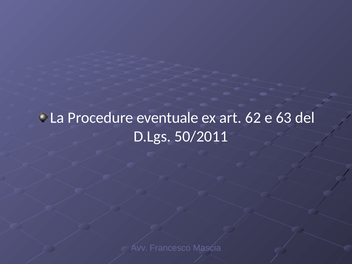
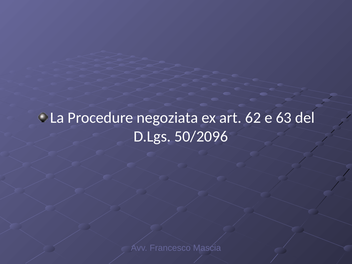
eventuale: eventuale -> negoziata
50/2011: 50/2011 -> 50/2096
